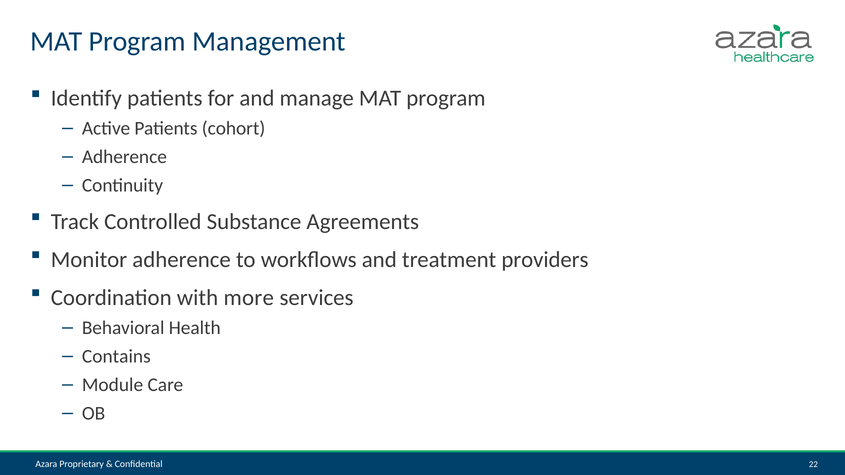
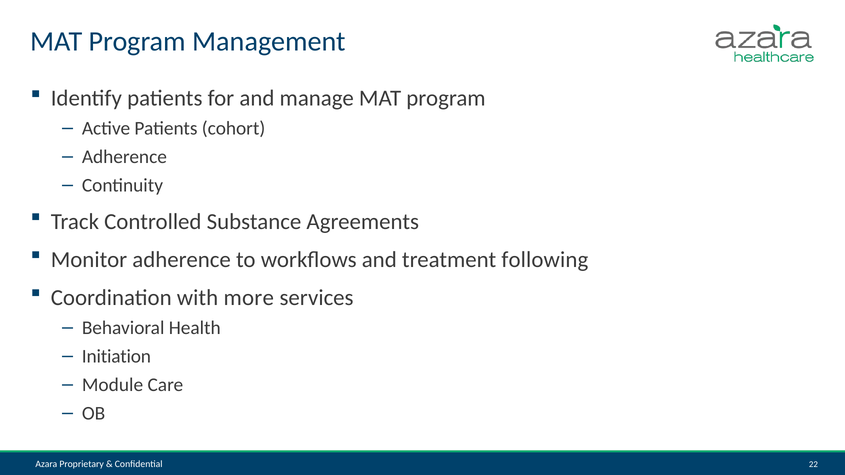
providers: providers -> following
Contains: Contains -> Initiation
